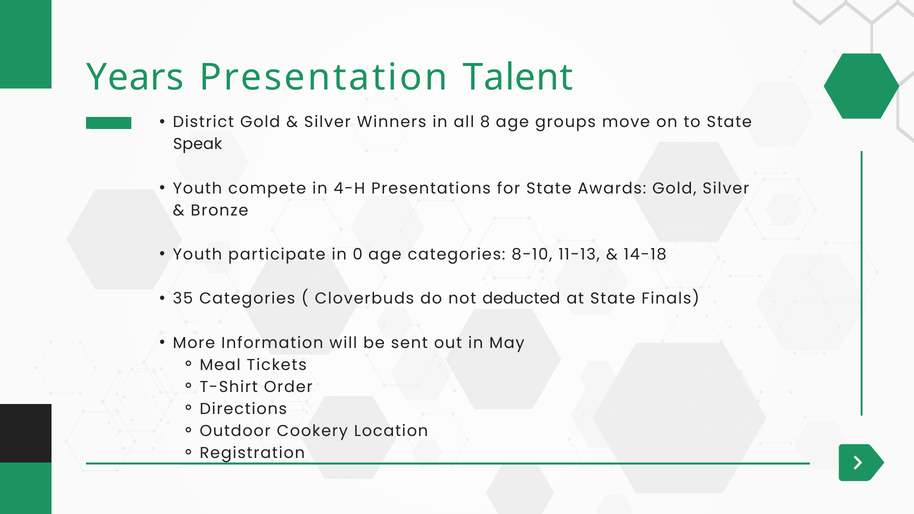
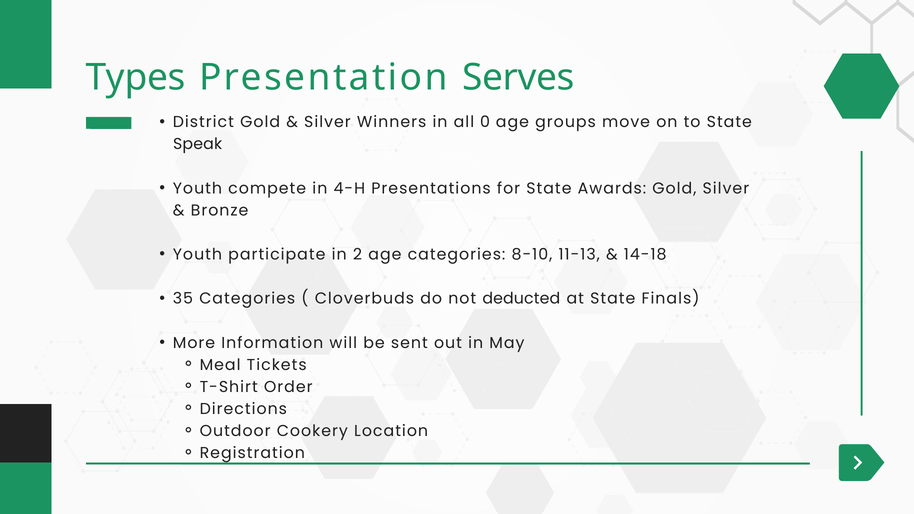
Years: Years -> Types
Talent: Talent -> Serves
8: 8 -> 0
0: 0 -> 2
